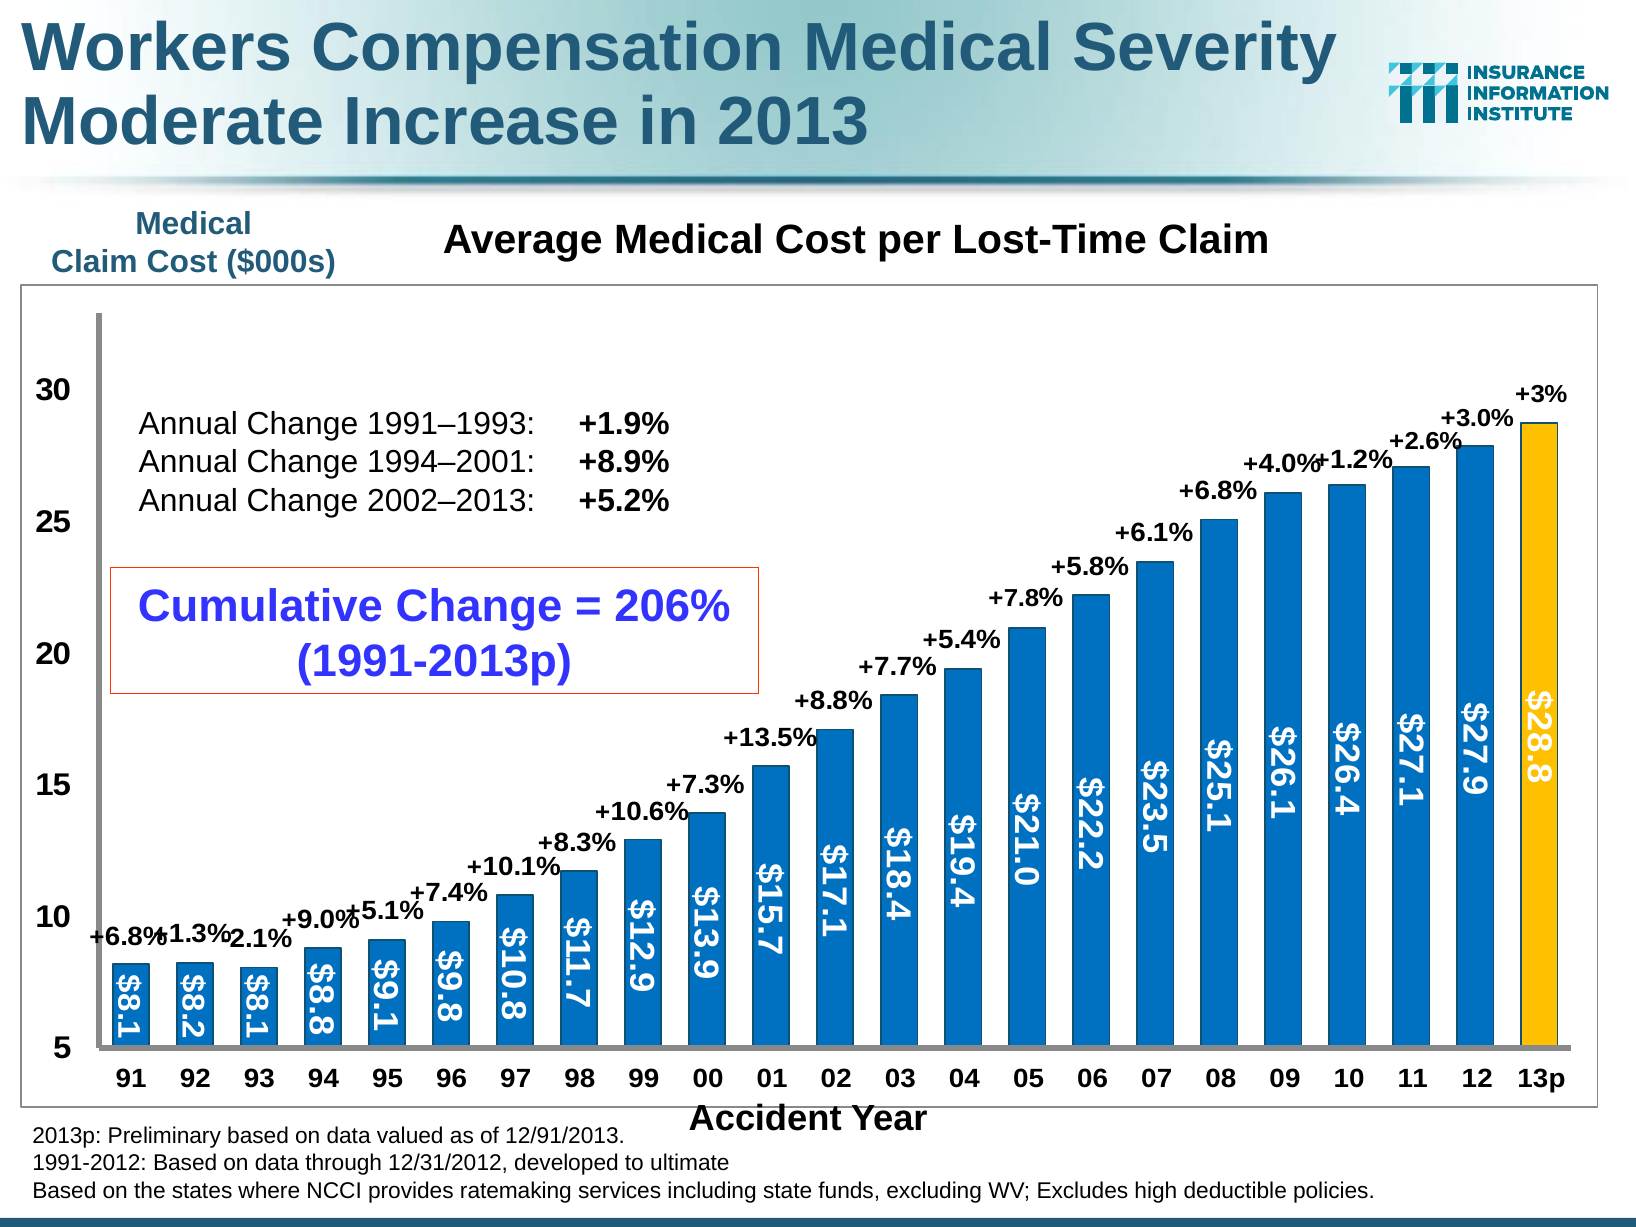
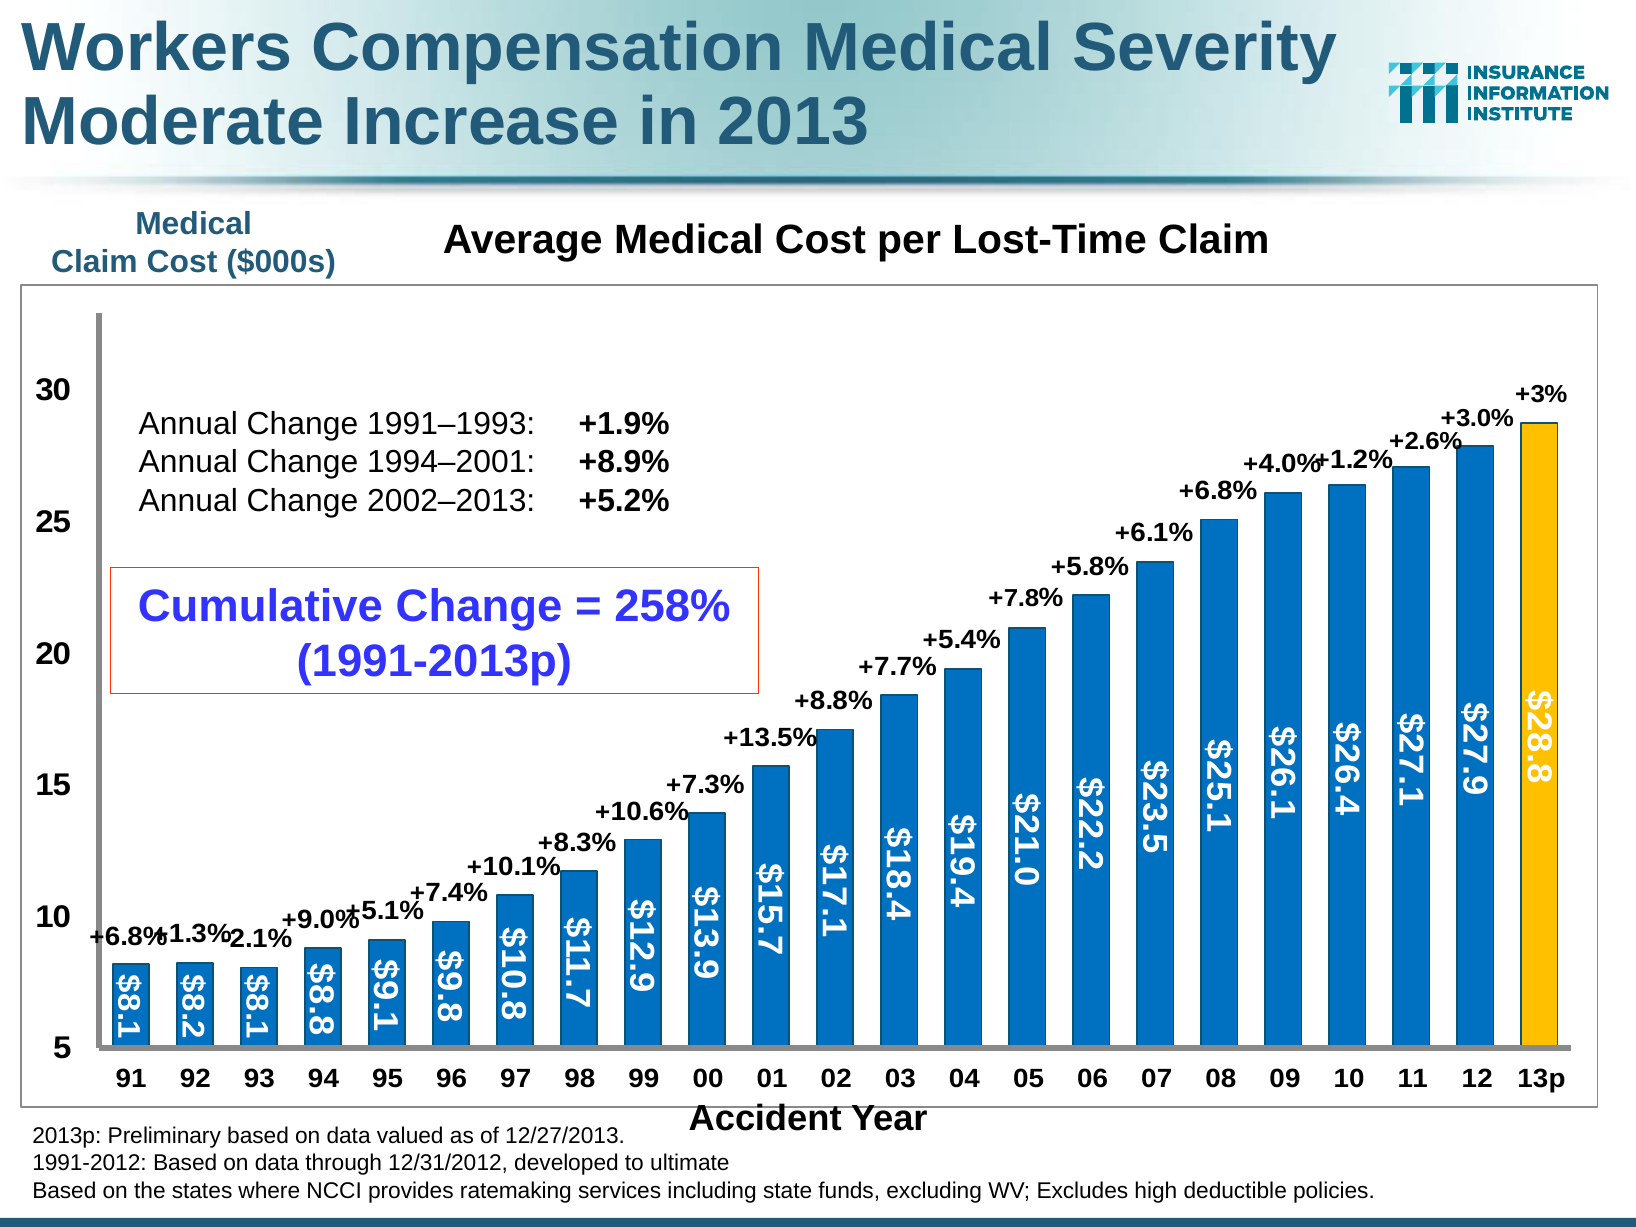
206%: 206% -> 258%
12/91/2013: 12/91/2013 -> 12/27/2013
